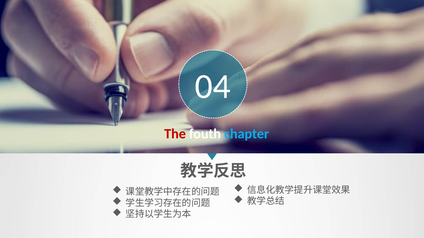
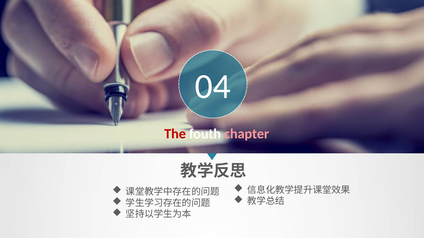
chapter colour: light blue -> pink
